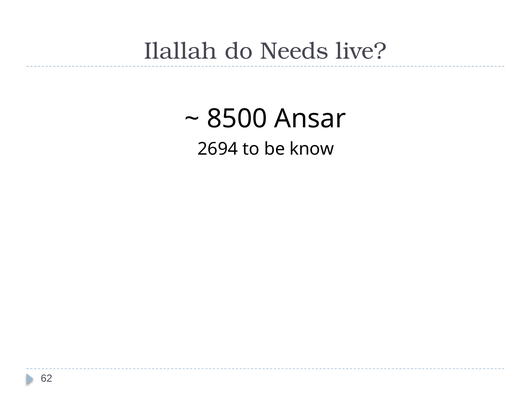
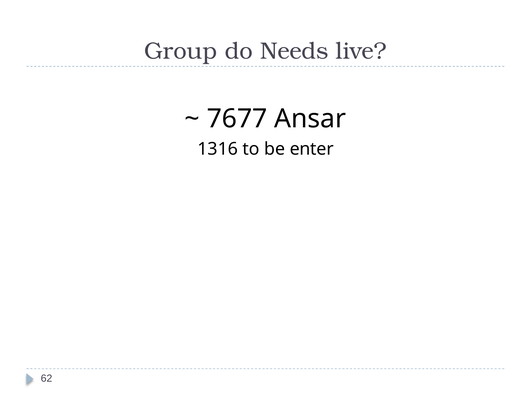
Ilallah: Ilallah -> Group
8500: 8500 -> 7677
2694: 2694 -> 1316
know: know -> enter
